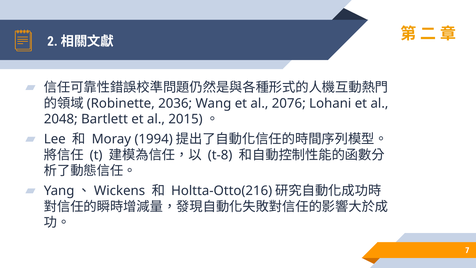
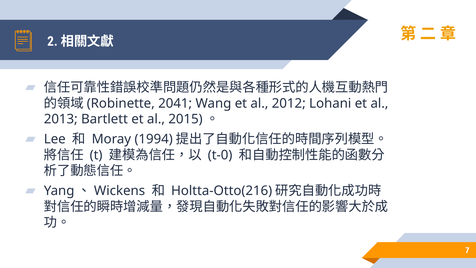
2036: 2036 -> 2041
2076: 2076 -> 2012
2048: 2048 -> 2013
t-8: t-8 -> t-0
